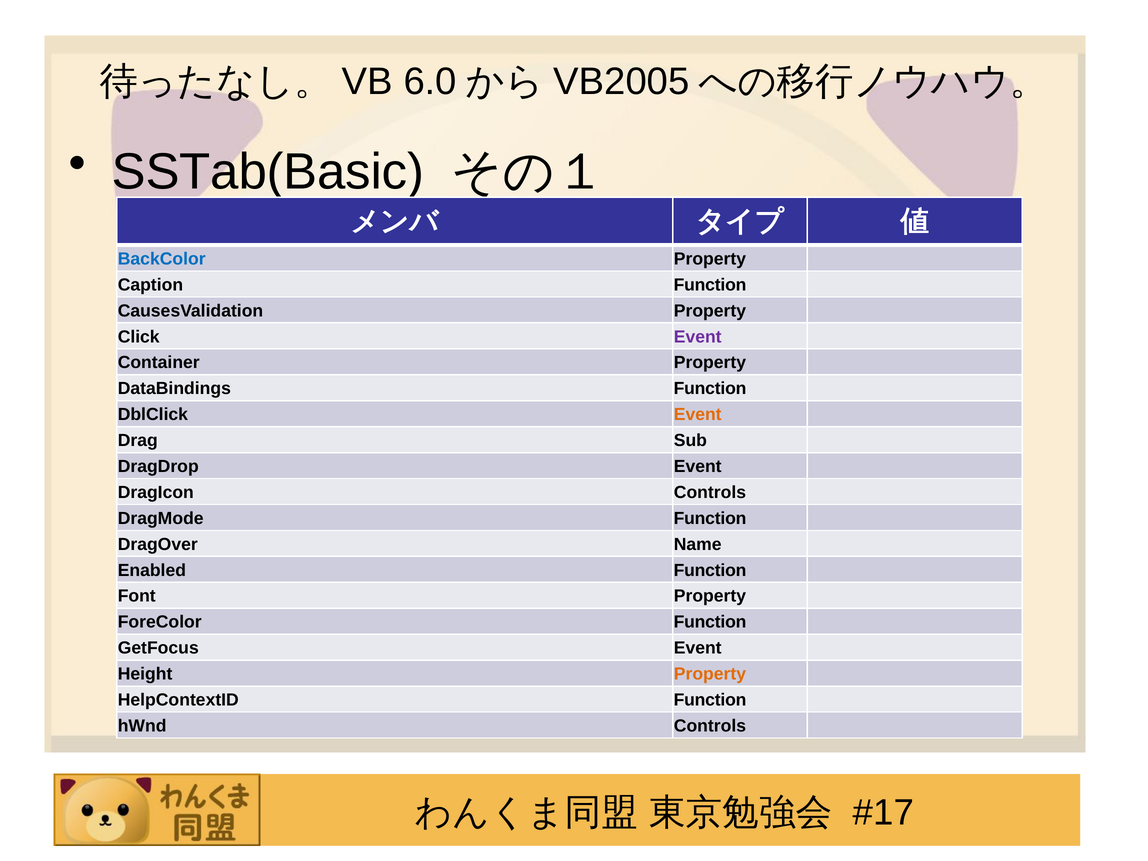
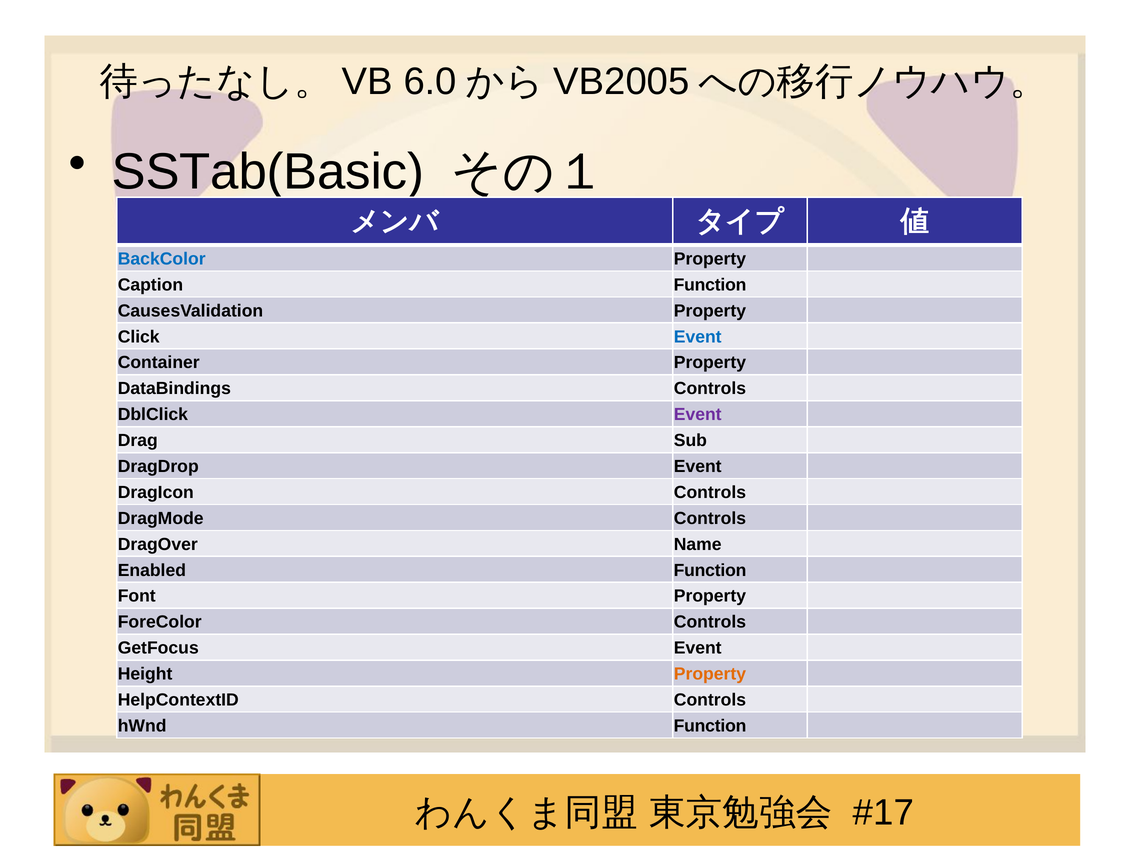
Event at (698, 337) colour: purple -> blue
DataBindings Function: Function -> Controls
Event at (698, 415) colour: orange -> purple
DragMode Function: Function -> Controls
ForeColor Function: Function -> Controls
HelpContextID Function: Function -> Controls
hWnd Controls: Controls -> Function
